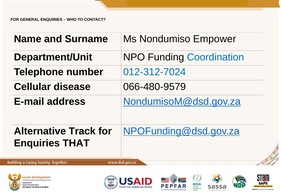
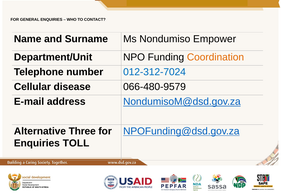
Coordination colour: blue -> orange
Track: Track -> Three
THAT: THAT -> TOLL
